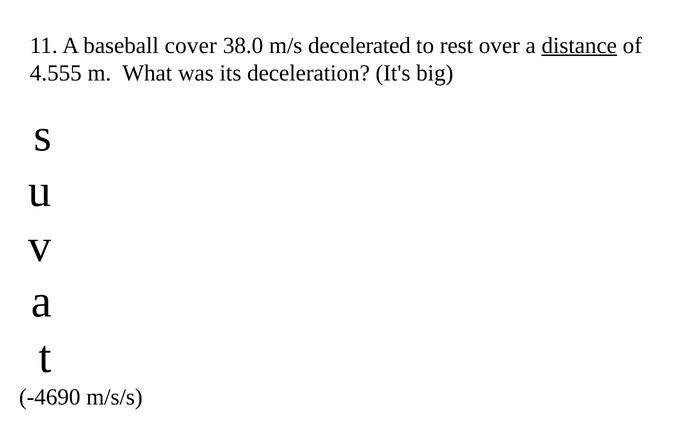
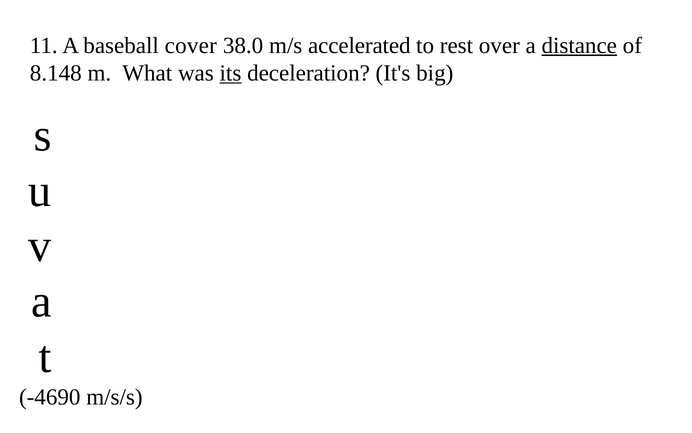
decelerated: decelerated -> accelerated
4.555: 4.555 -> 8.148
its underline: none -> present
